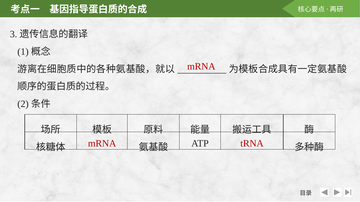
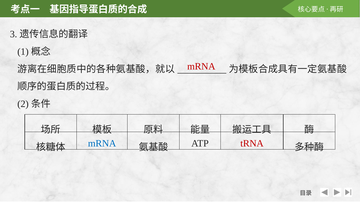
mRNA at (102, 144) colour: red -> blue
